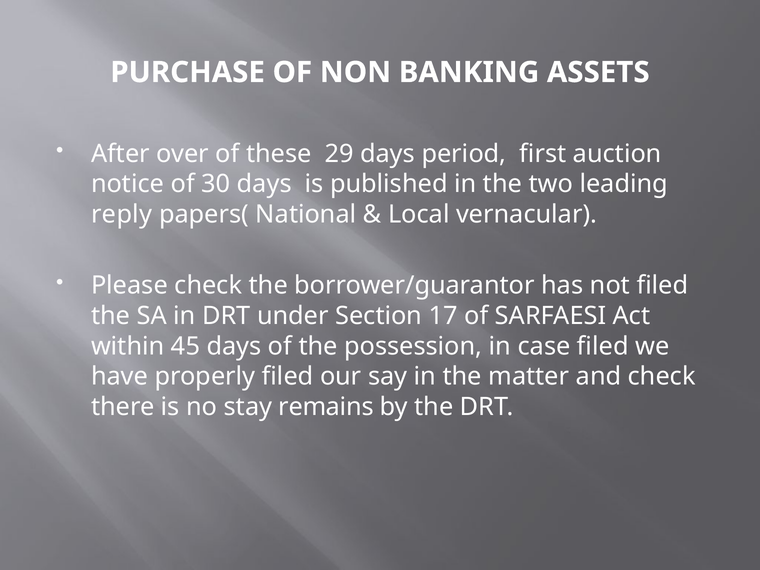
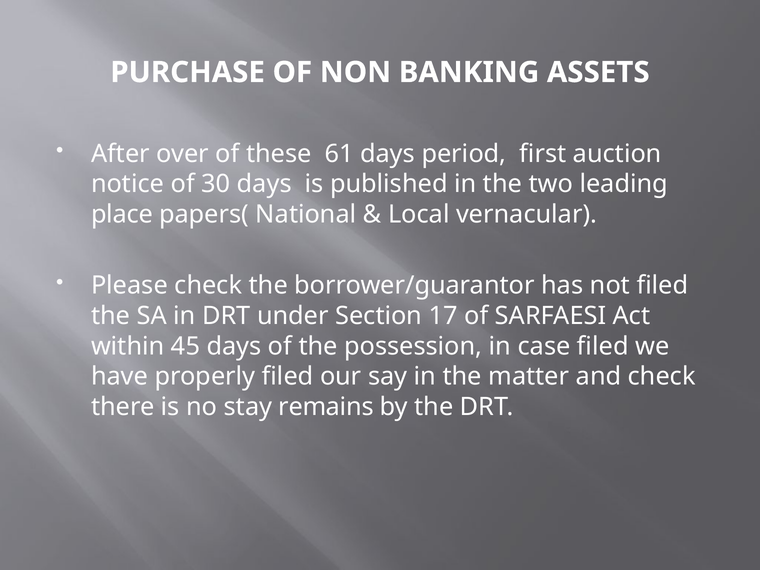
29: 29 -> 61
reply: reply -> place
